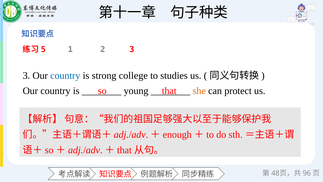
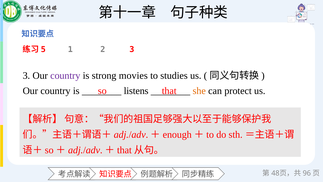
country at (65, 75) colour: blue -> purple
college: college -> movies
young: young -> listens
